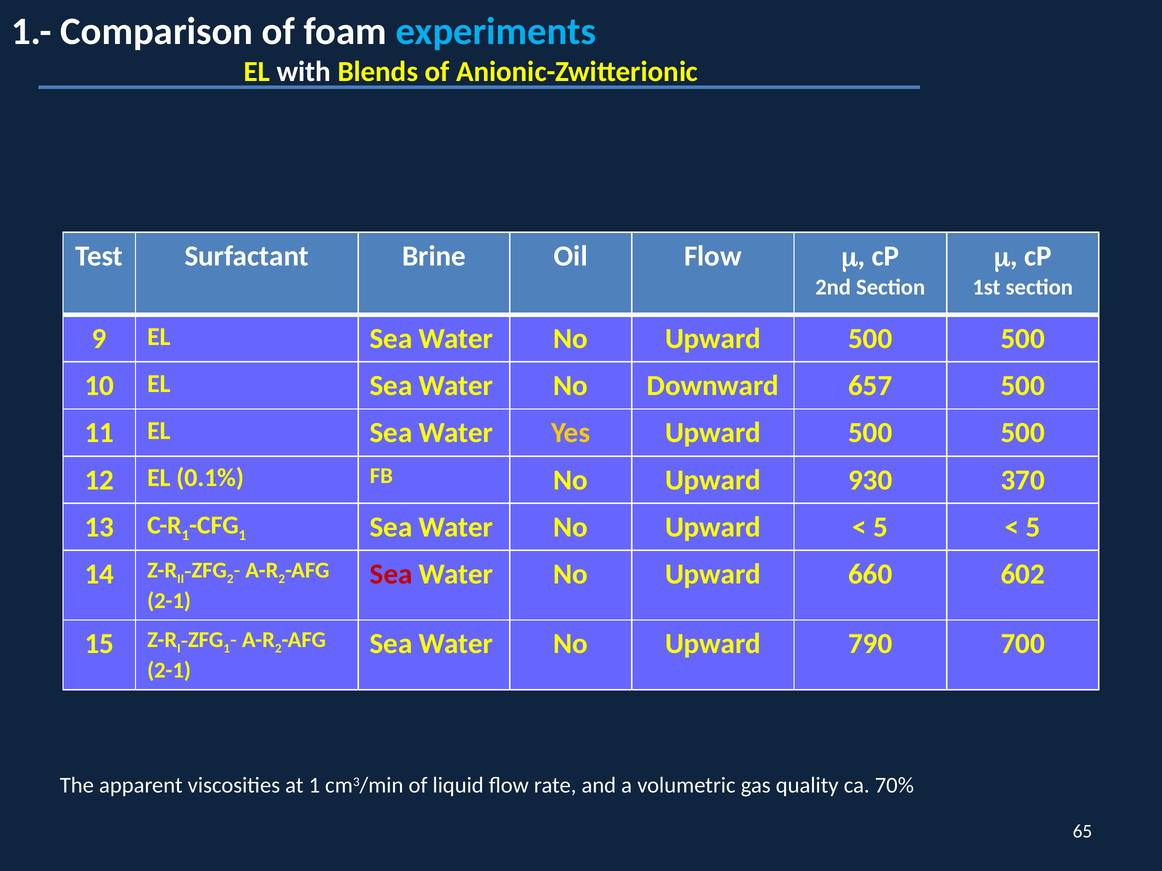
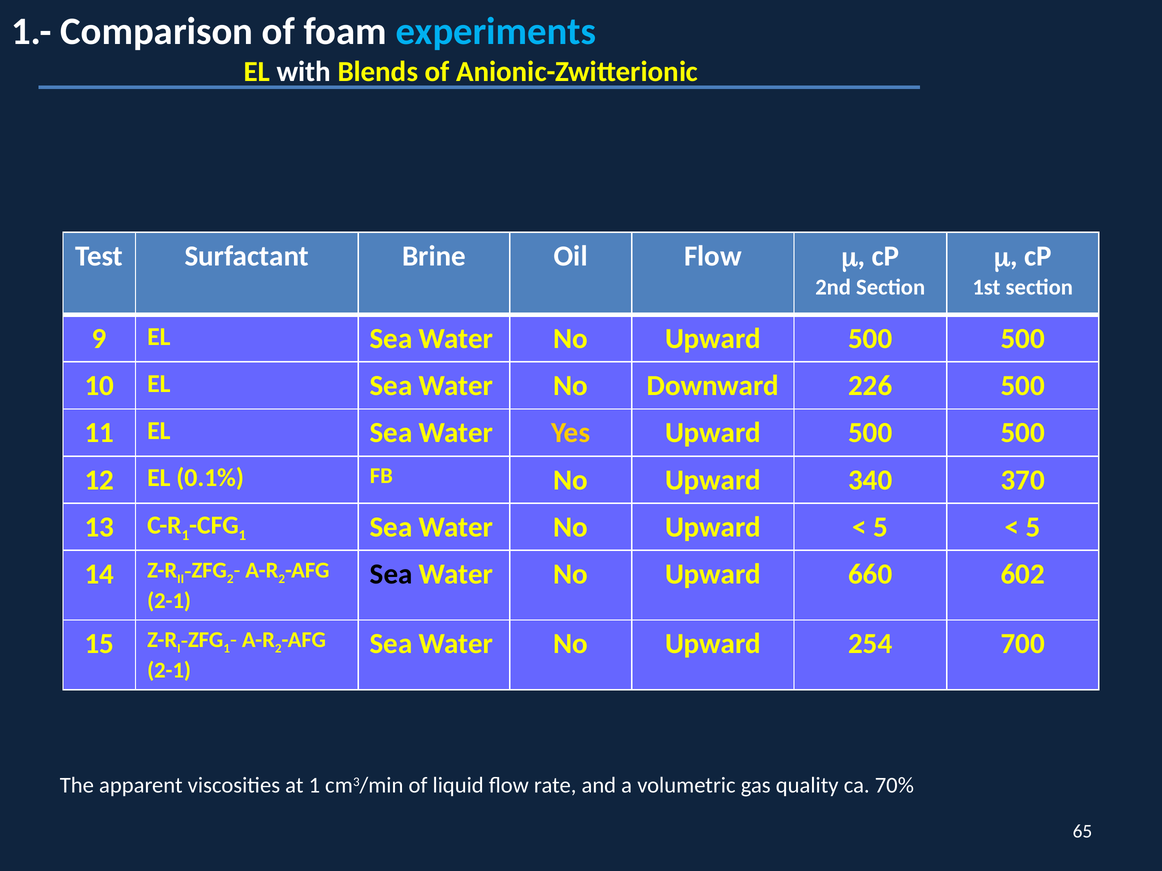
657: 657 -> 226
930: 930 -> 340
Sea at (391, 574) colour: red -> black
790: 790 -> 254
